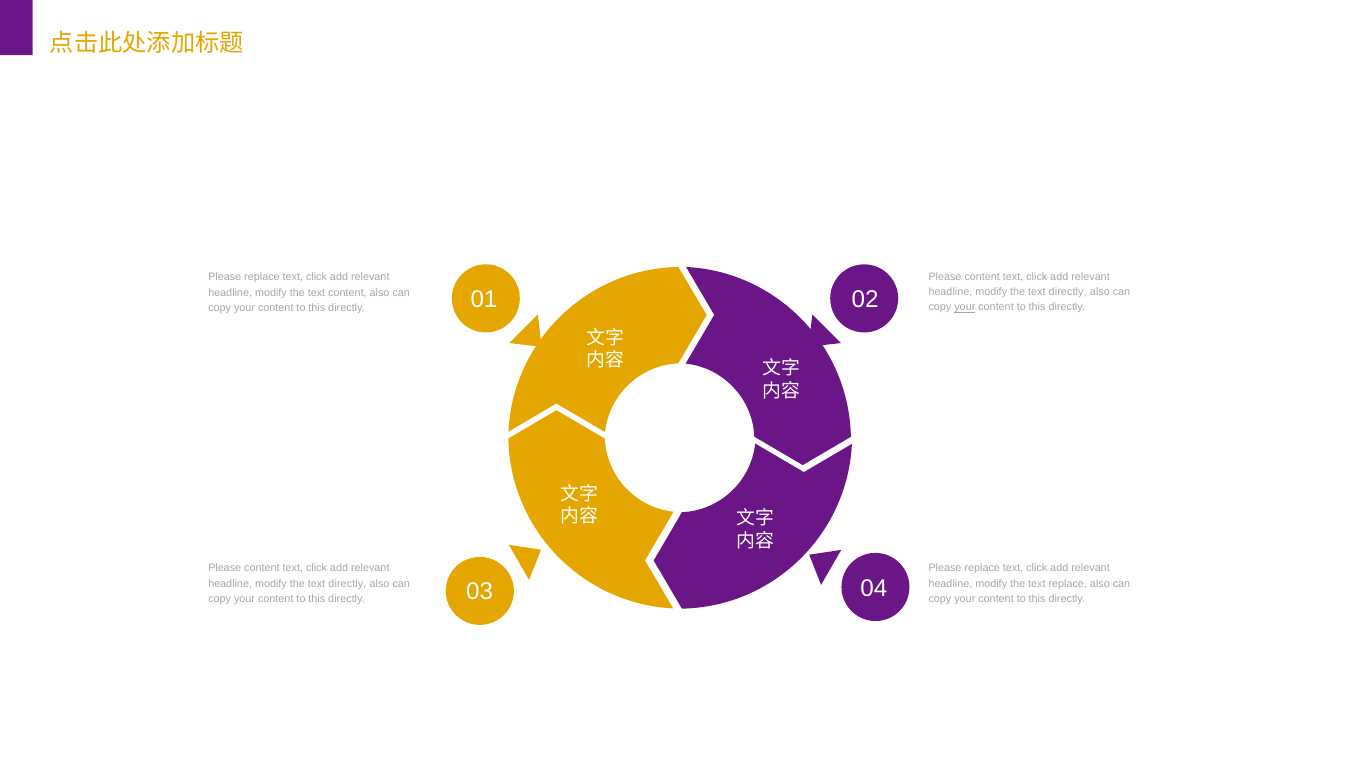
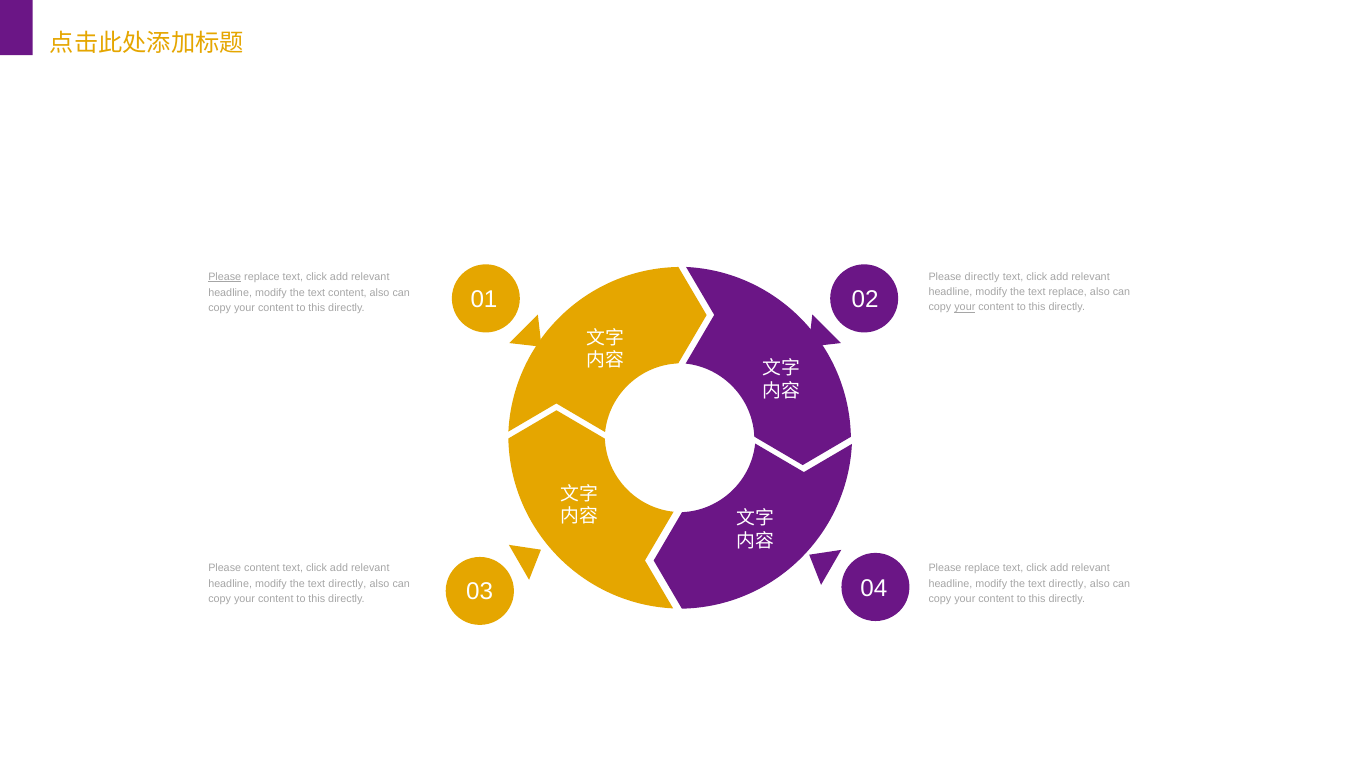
content at (982, 277): content -> directly
Please at (225, 277) underline: none -> present
directly at (1068, 292): directly -> replace
replace at (1068, 584): replace -> directly
